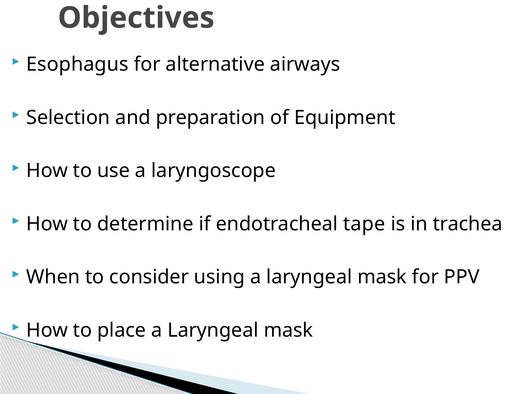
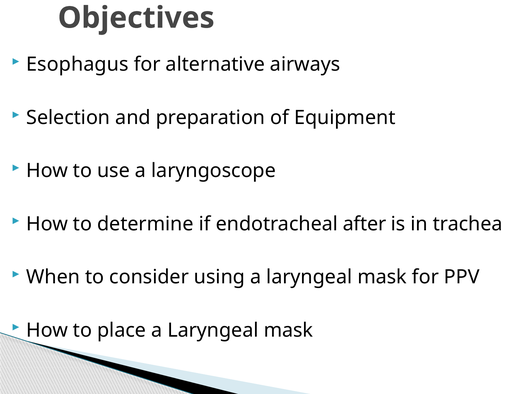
tape: tape -> after
